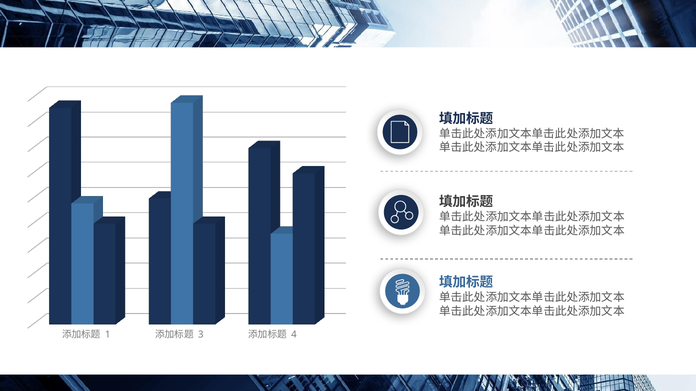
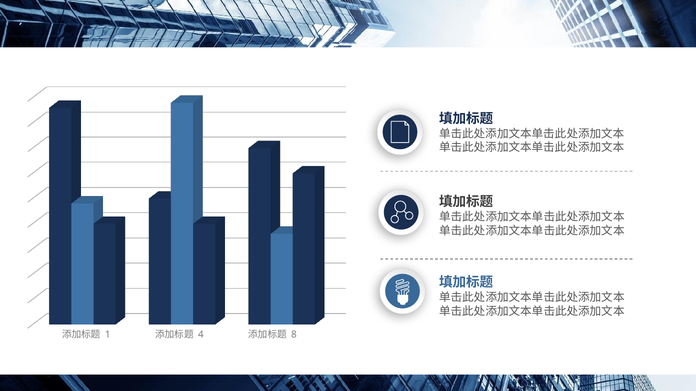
3: 3 -> 4
4: 4 -> 8
